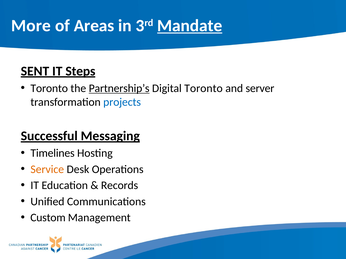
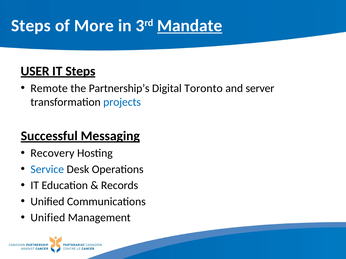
More at (31, 26): More -> Steps
Areas: Areas -> More
SENT: SENT -> USER
Toronto at (49, 88): Toronto -> Remote
Partnership’s underline: present -> none
Timelines: Timelines -> Recovery
Service colour: orange -> blue
Custom at (48, 218): Custom -> Unified
